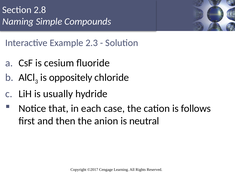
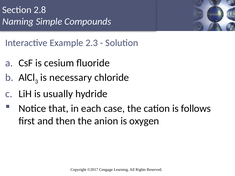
oppositely: oppositely -> necessary
neutral: neutral -> oxygen
